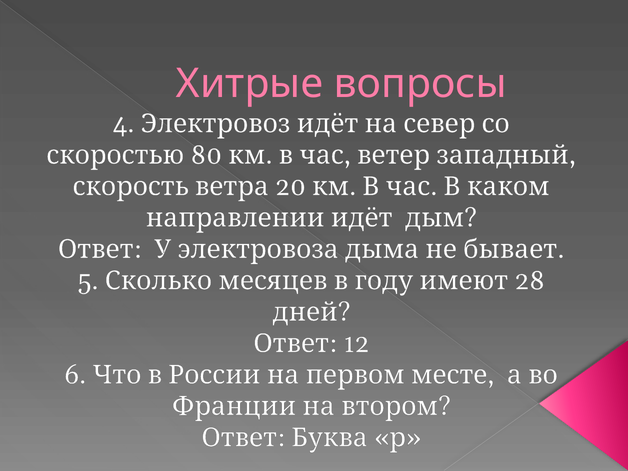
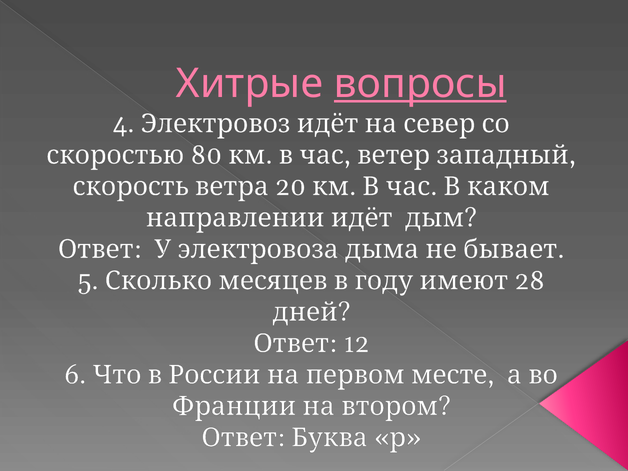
вопросы underline: none -> present
